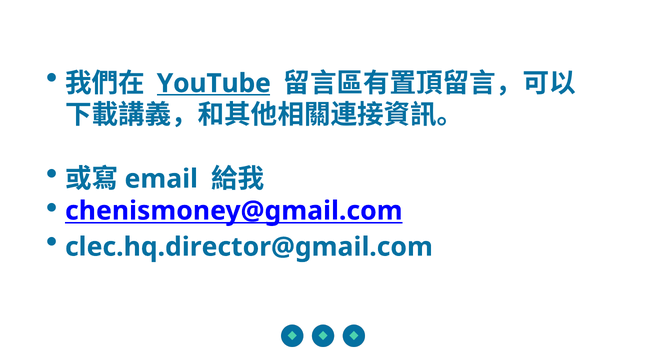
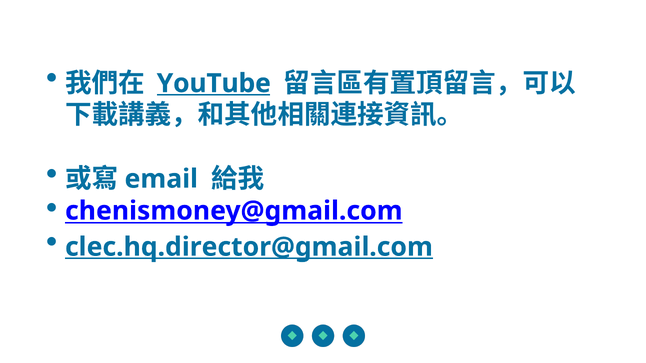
clec.hq.director@gmail.com underline: none -> present
